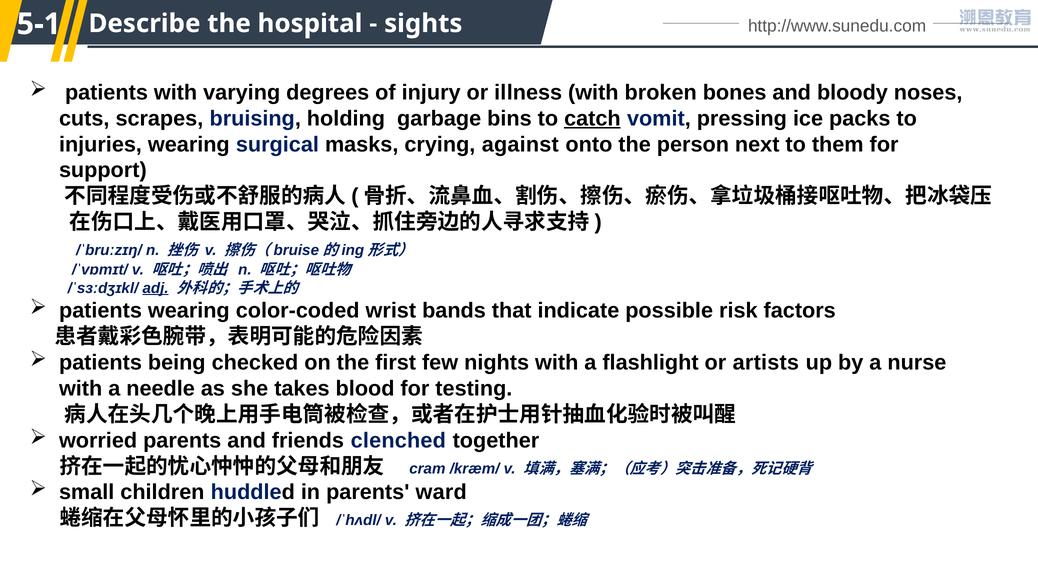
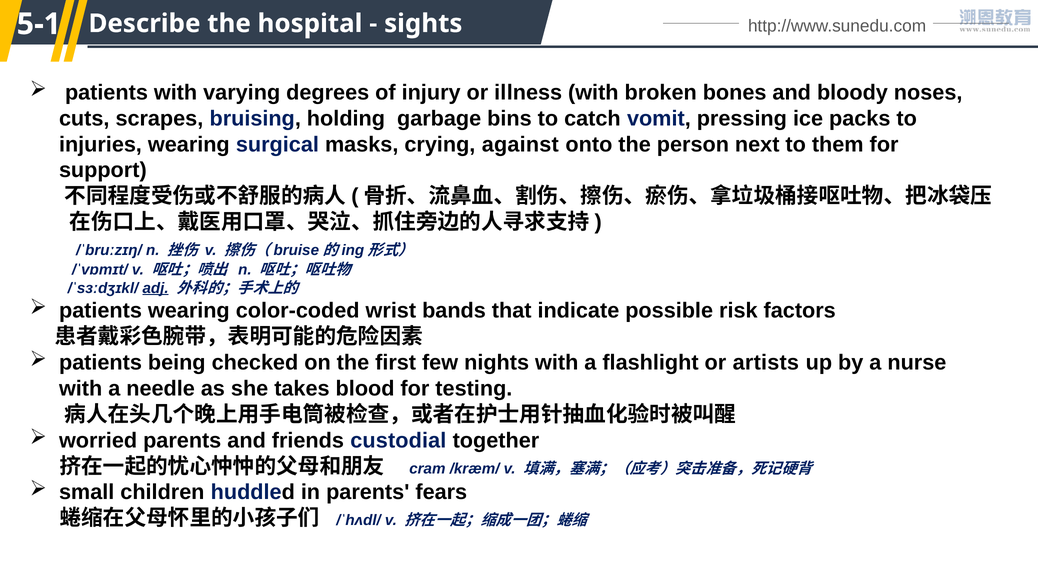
catch underline: present -> none
clenched: clenched -> custodial
ward: ward -> fears
